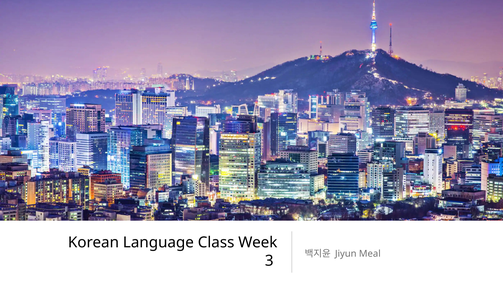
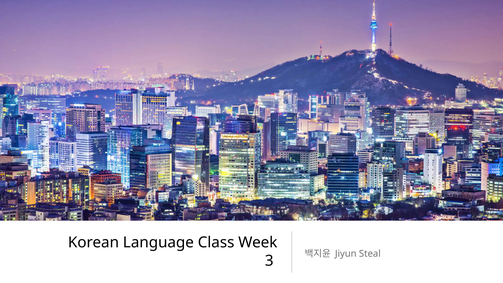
Meal: Meal -> Steal
